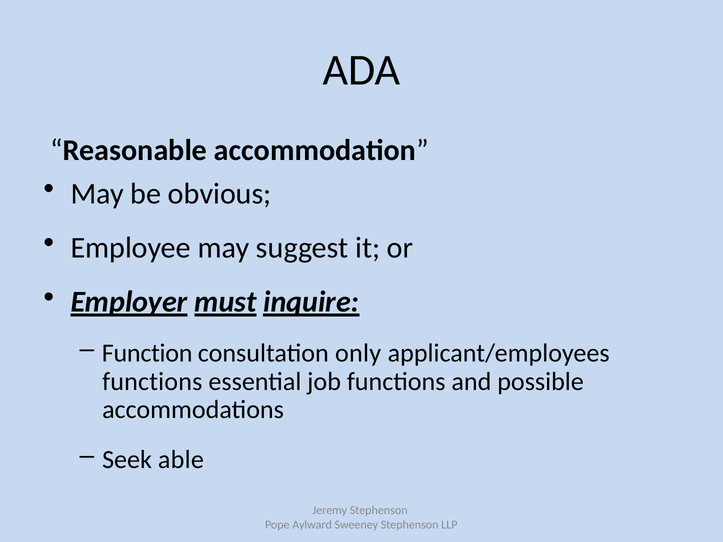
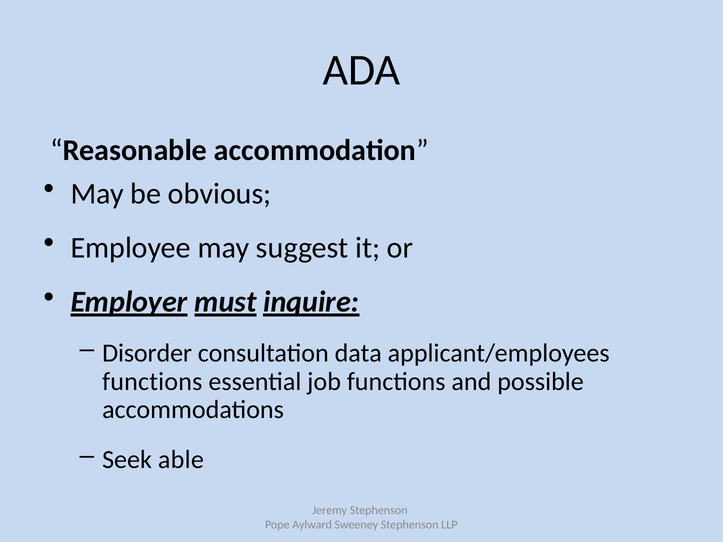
Function: Function -> Disorder
only: only -> data
